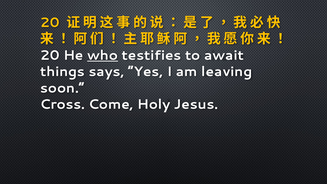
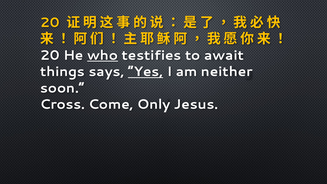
Yes underline: none -> present
leaving: leaving -> neither
Holy: Holy -> Only
